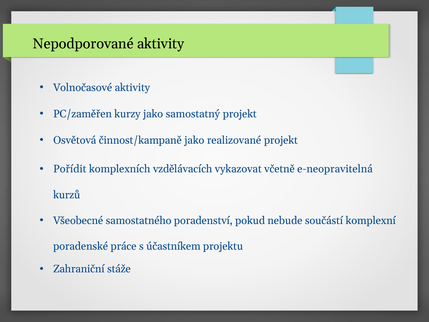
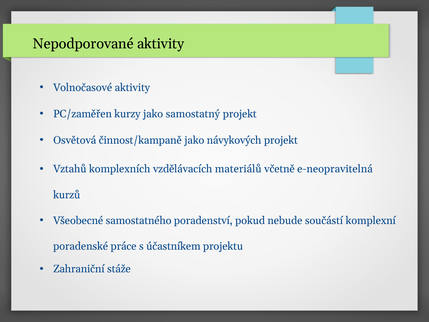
realizované: realizované -> návykových
Pořídit: Pořídit -> Vztahů
vykazovat: vykazovat -> materiálů
